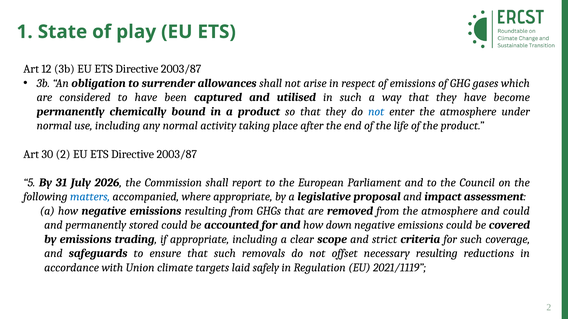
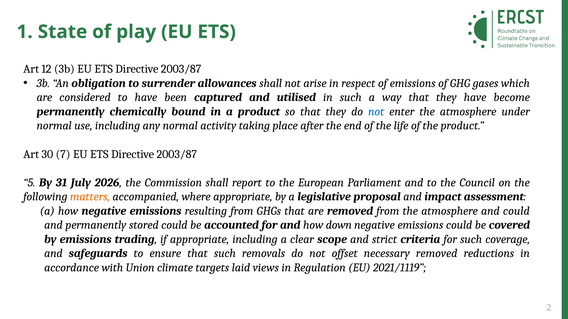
30 2: 2 -> 7
matters colour: blue -> orange
necessary resulting: resulting -> removed
safely: safely -> views
